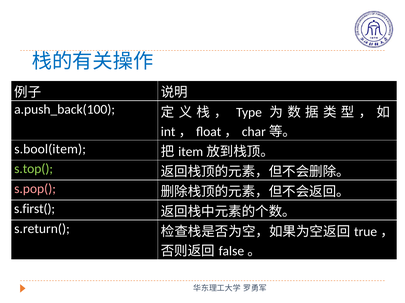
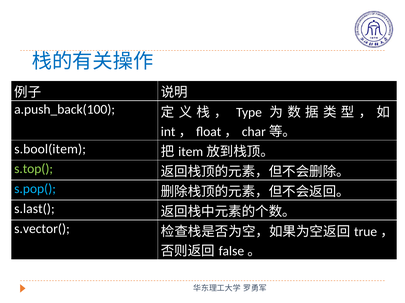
s.pop( colour: pink -> light blue
s.first(: s.first( -> s.last(
s.return(: s.return( -> s.vector(
